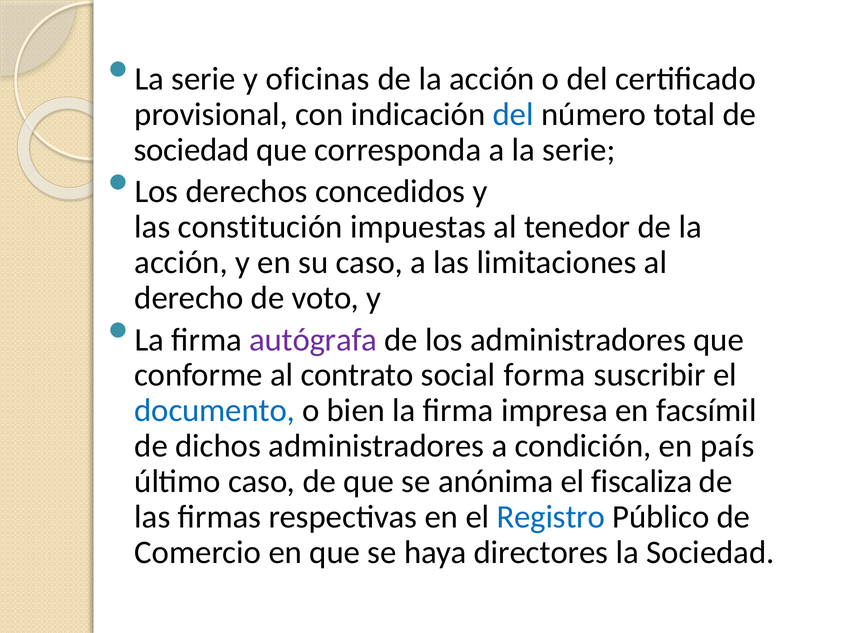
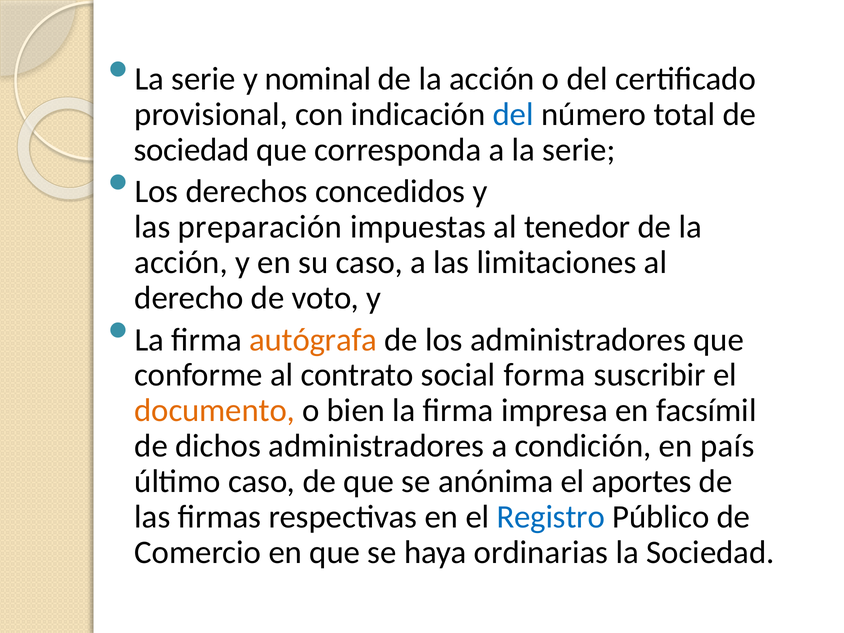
oficinas: oficinas -> nominal
constitución: constitución -> preparación
autógrafa colour: purple -> orange
documento colour: blue -> orange
fiscaliza: fiscaliza -> aportes
directores: directores -> ordinarias
